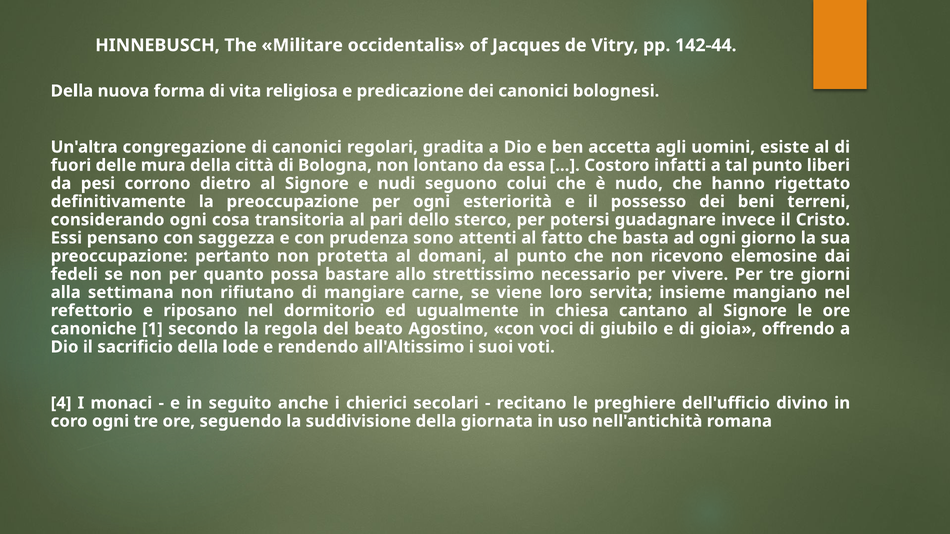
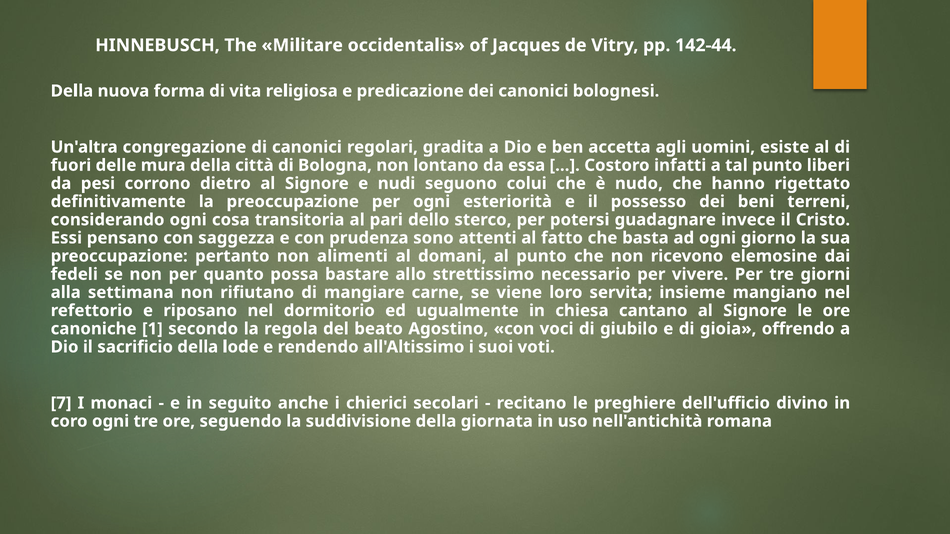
protetta: protetta -> alimenti
4: 4 -> 7
